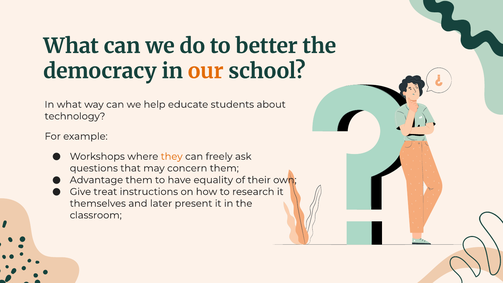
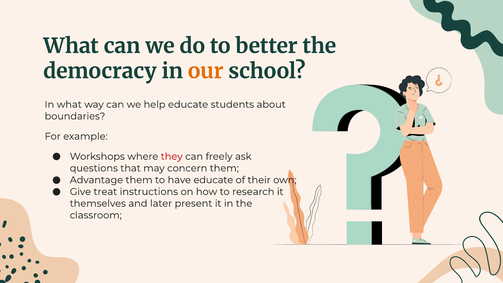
technology: technology -> boundaries
they colour: orange -> red
have equality: equality -> educate
